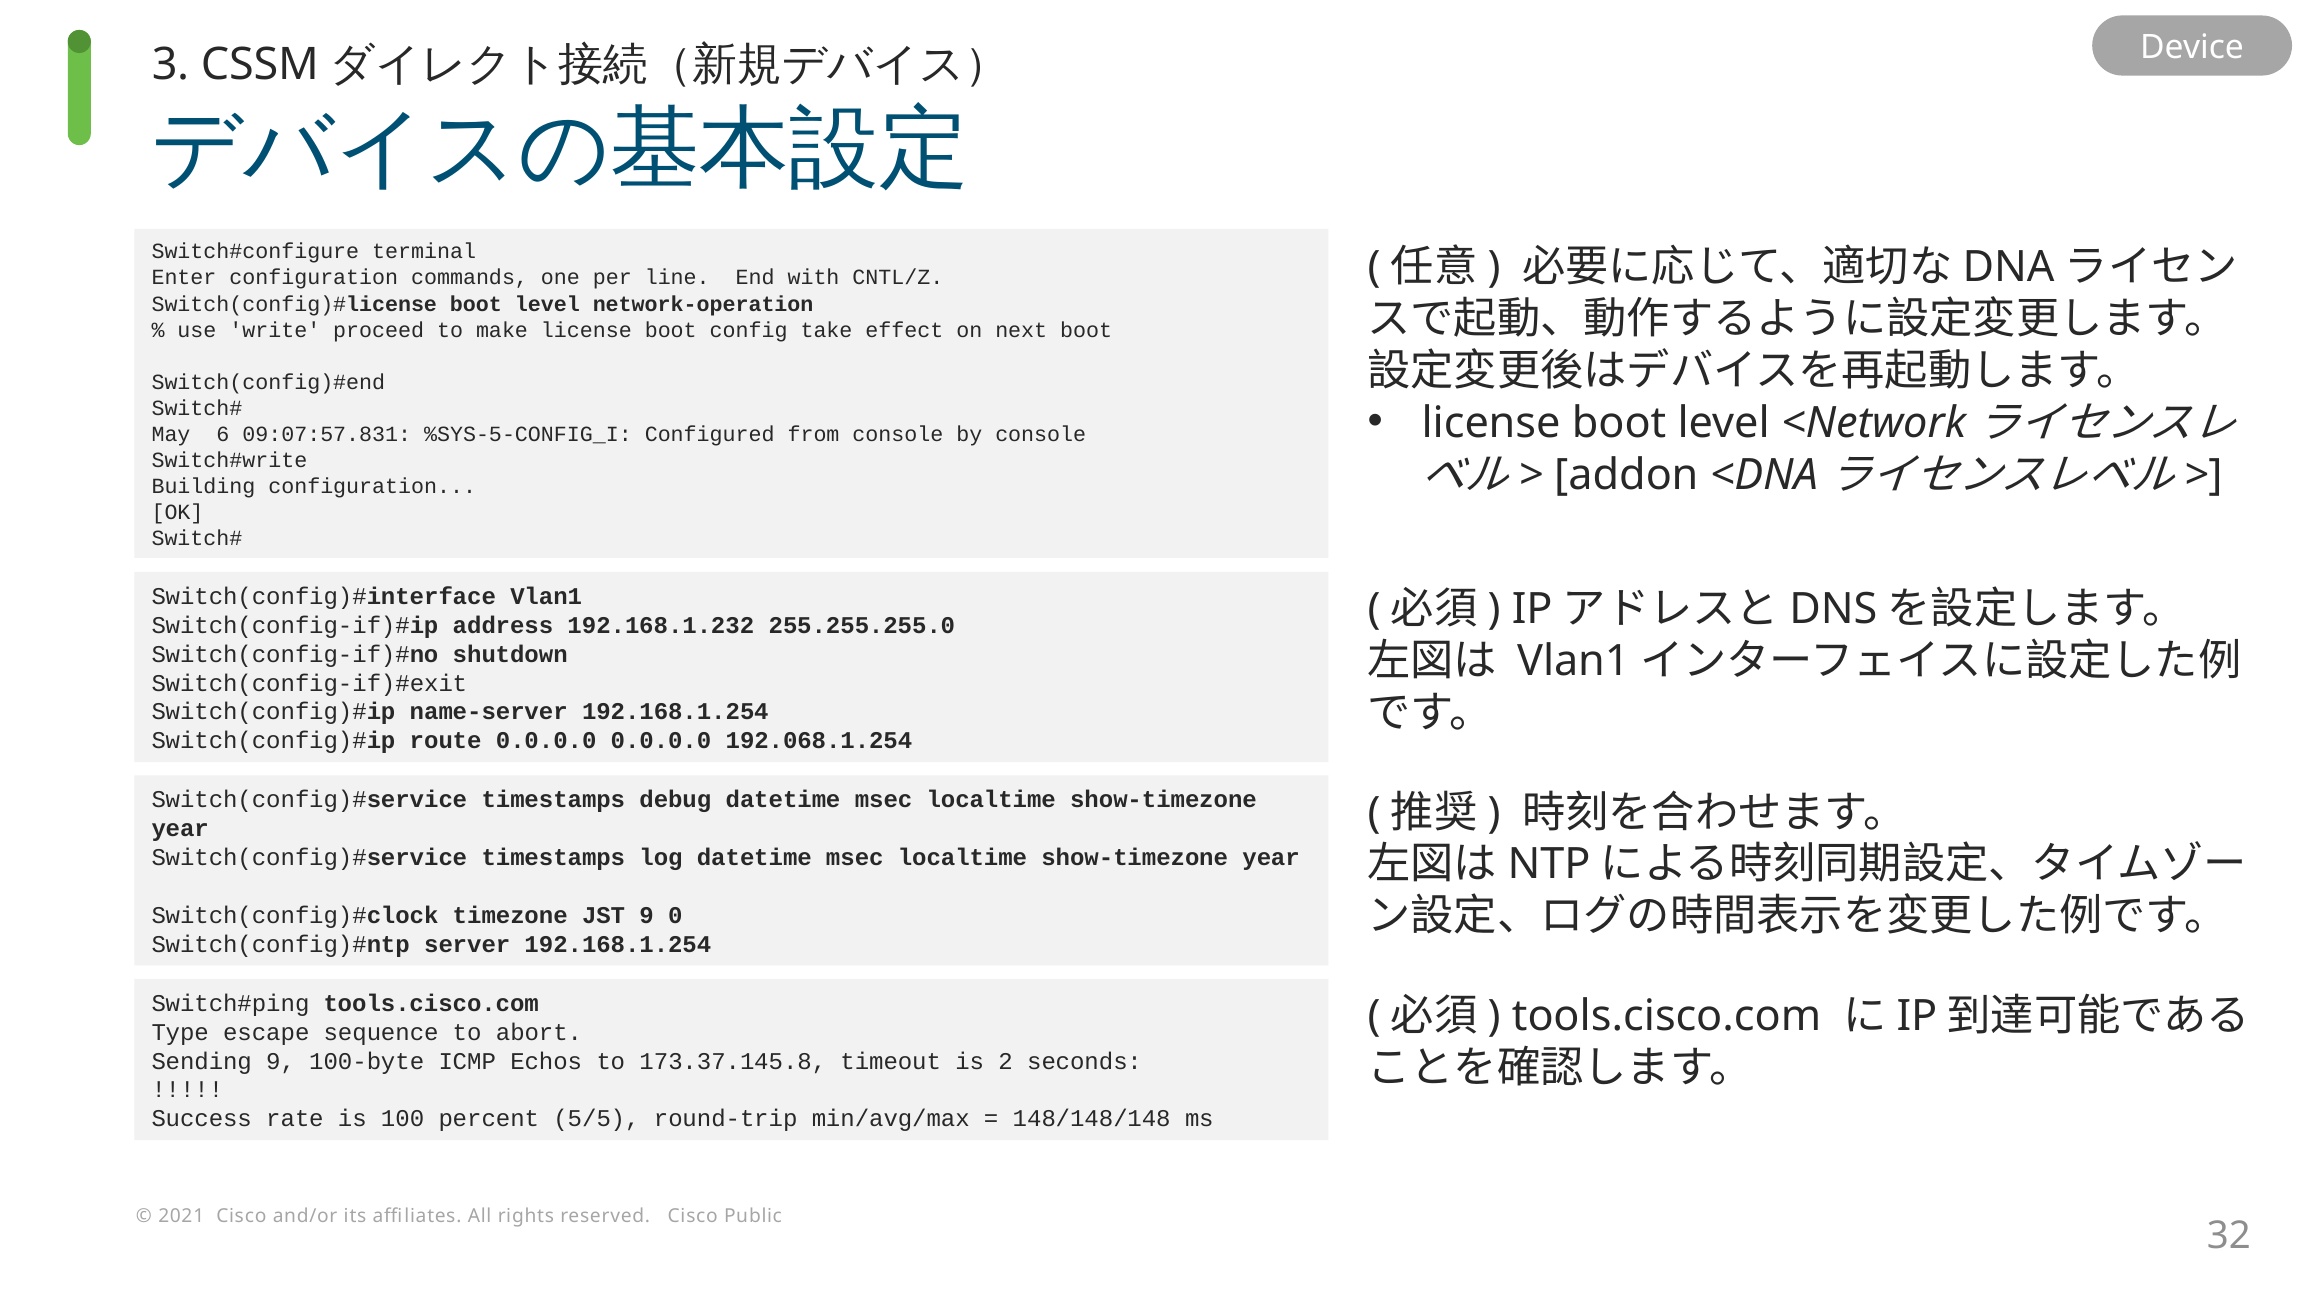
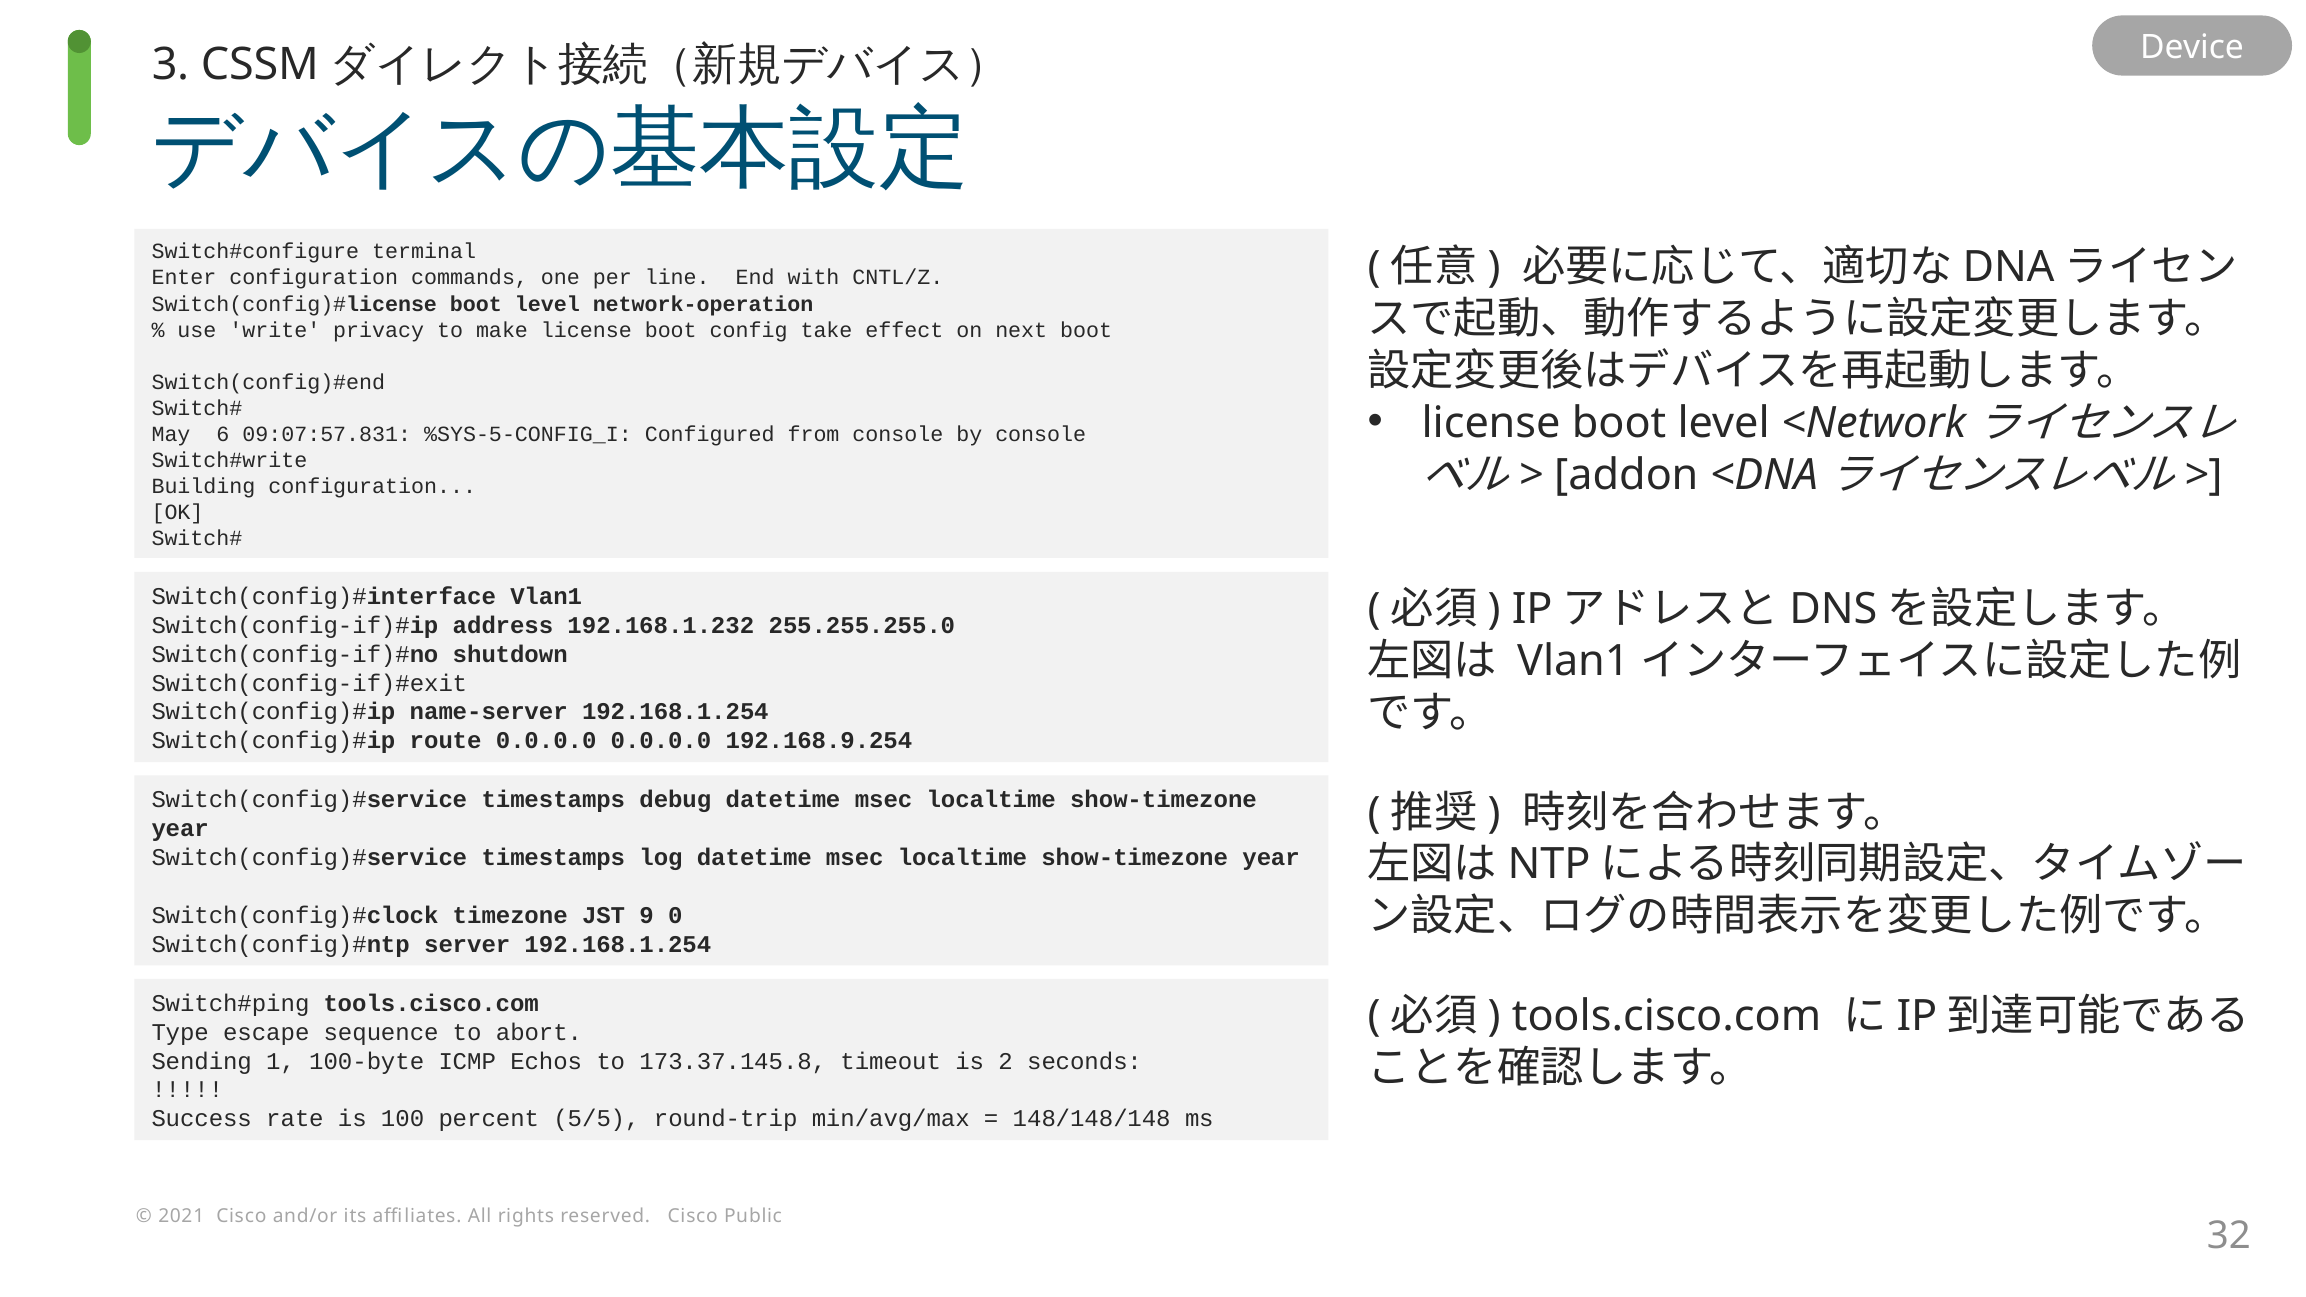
proceed: proceed -> privacy
192.068.1.254: 192.068.1.254 -> 192.168.9.254
Sending 9: 9 -> 1
